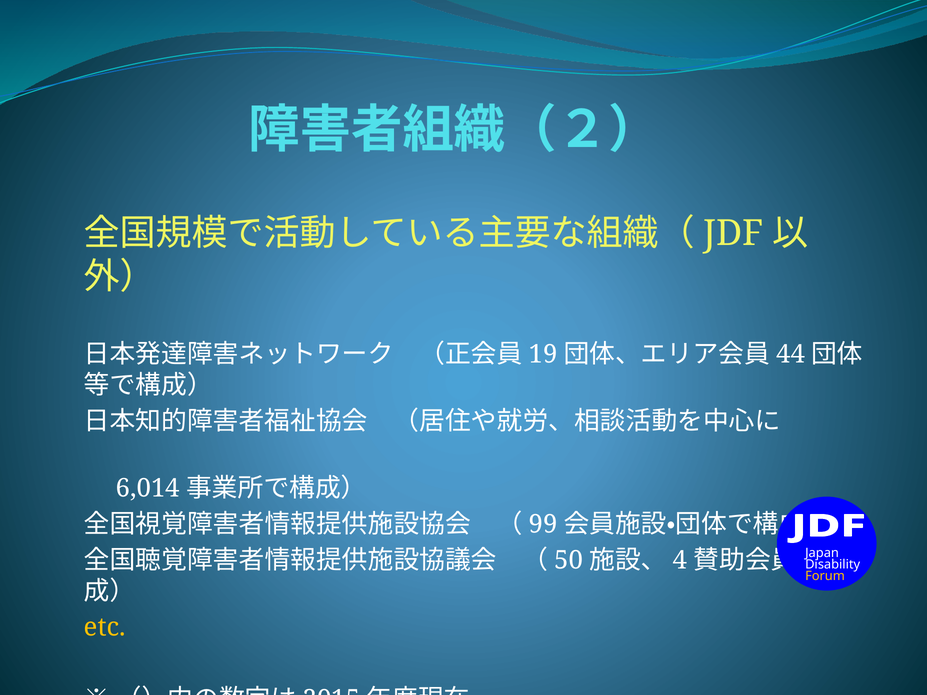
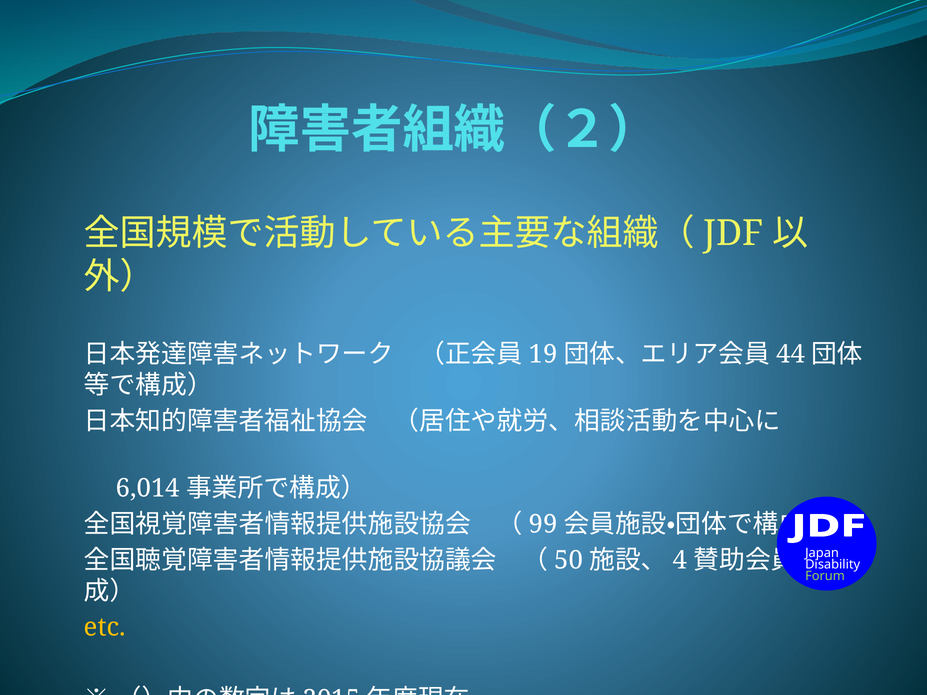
Forum colour: yellow -> light green
